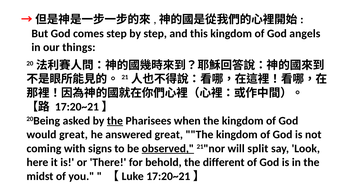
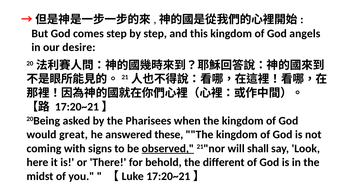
things: things -> desire
the at (115, 121) underline: present -> none
answered great: great -> these
split: split -> shall
